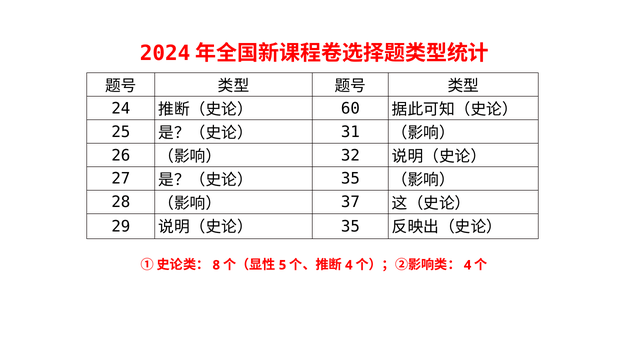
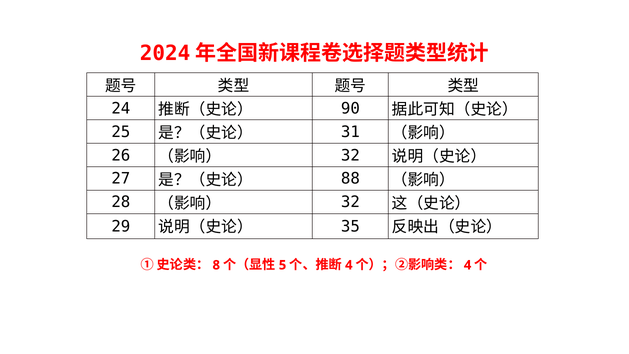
60: 60 -> 90
35 at (350, 179): 35 -> 88
37 at (350, 202): 37 -> 32
